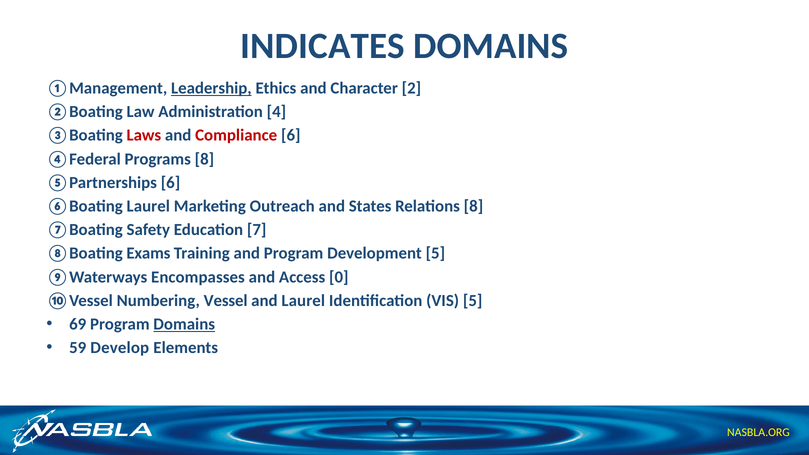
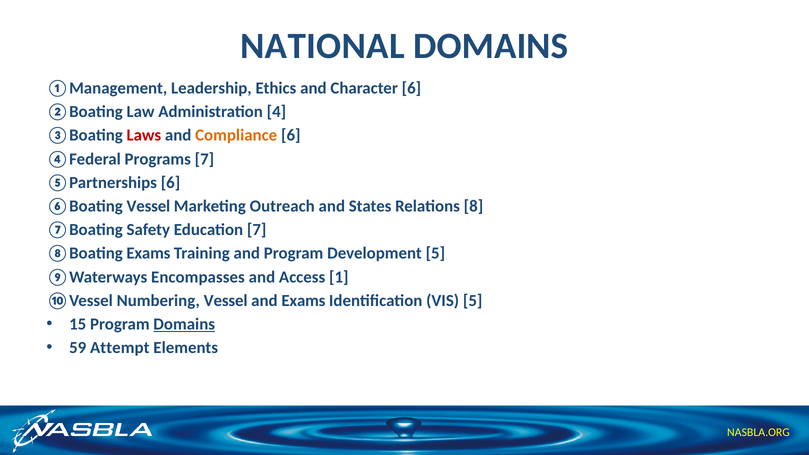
INDICATES: INDICATES -> NATIONAL
Leadership underline: present -> none
Character 2: 2 -> 6
Compliance colour: red -> orange
Programs 8: 8 -> 7
Laurel at (148, 206): Laurel -> Vessel
0: 0 -> 1
and Laurel: Laurel -> Exams
69: 69 -> 15
Develop: Develop -> Attempt
